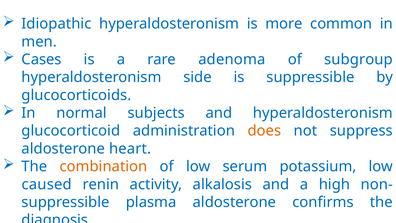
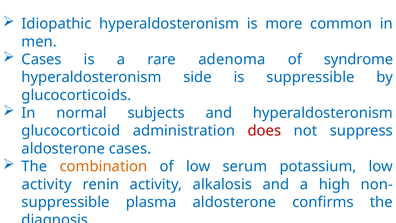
subgroup: subgroup -> syndrome
does colour: orange -> red
aldosterone heart: heart -> cases
caused at (47, 184): caused -> activity
